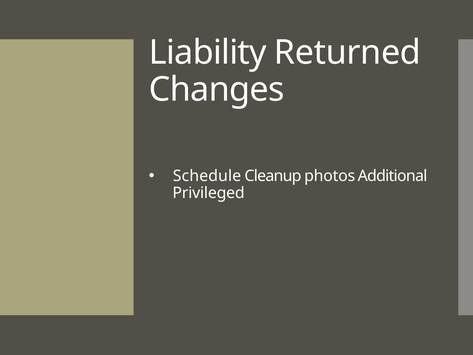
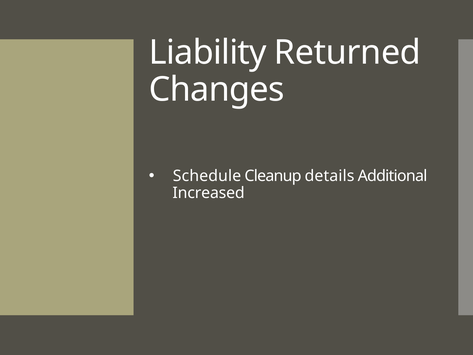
photos: photos -> details
Privileged: Privileged -> Increased
